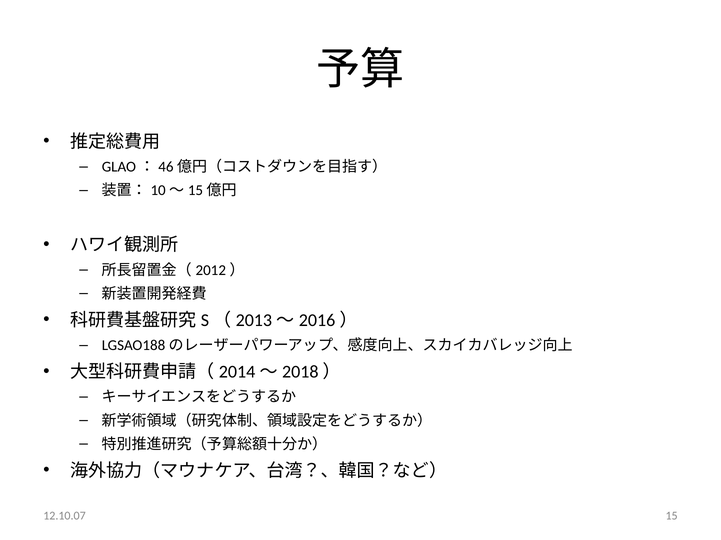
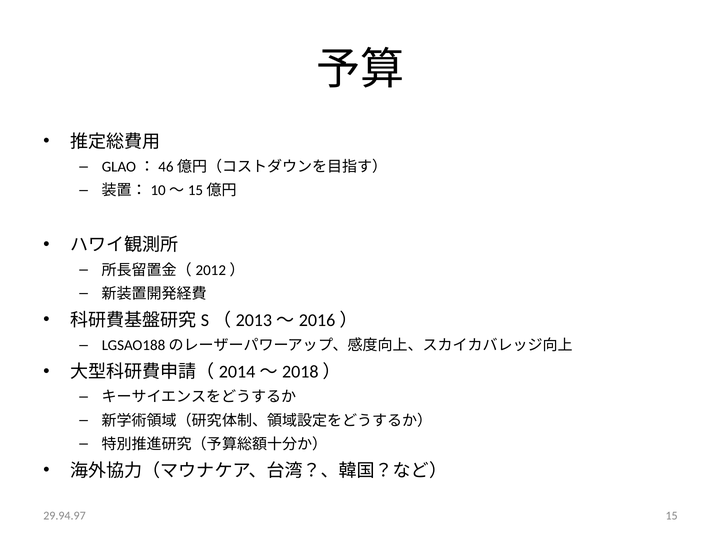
12.10.07: 12.10.07 -> 29.94.97
